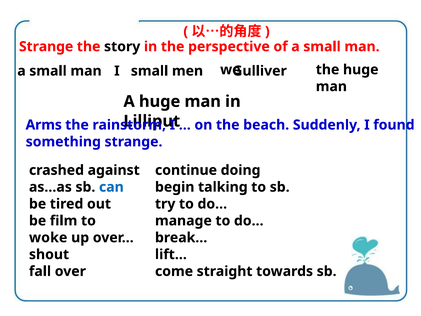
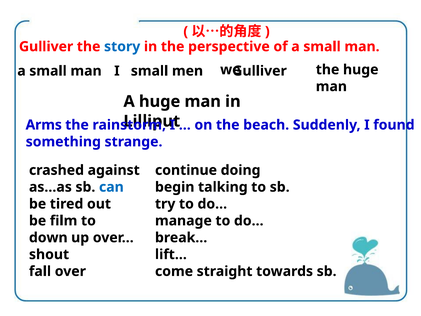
Strange at (46, 47): Strange -> Gulliver
story colour: black -> blue
woke: woke -> down
